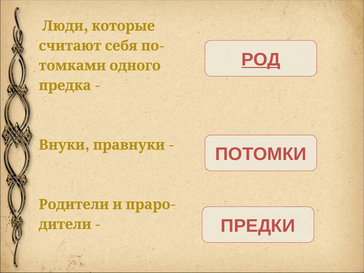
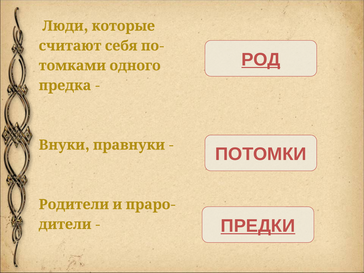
ПРЕДКИ underline: none -> present
